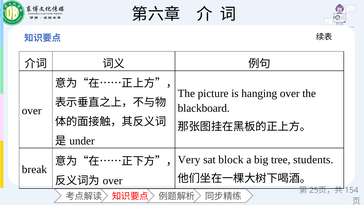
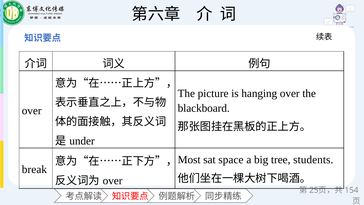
Very: Very -> Most
block: block -> space
